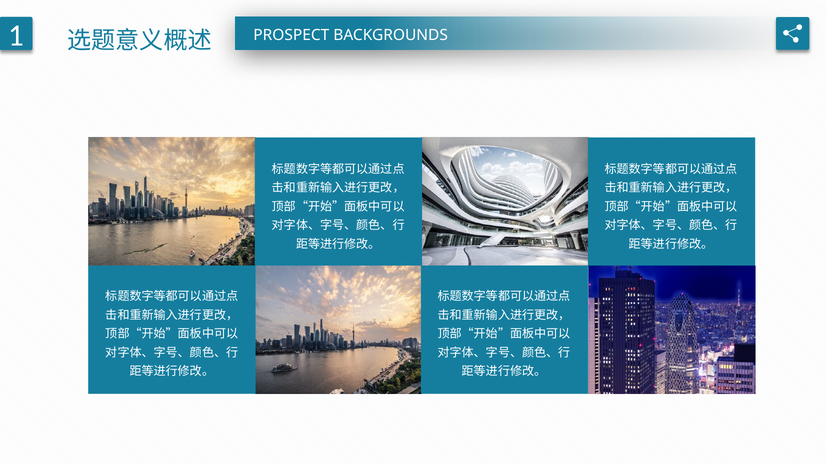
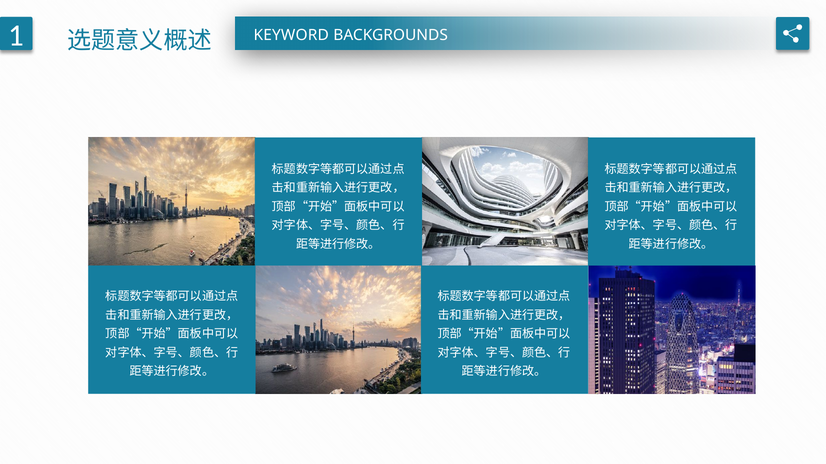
PROSPECT: PROSPECT -> KEYWORD
